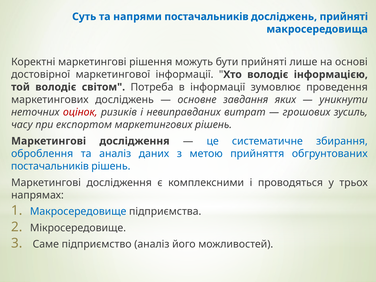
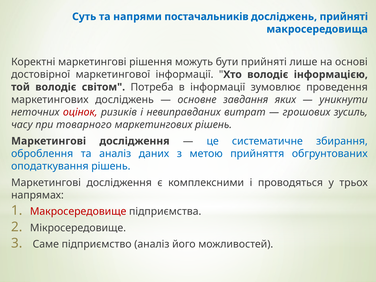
експортом: експортом -> товарного
постачальників at (50, 166): постачальників -> оподаткування
Макросередовище colour: blue -> red
